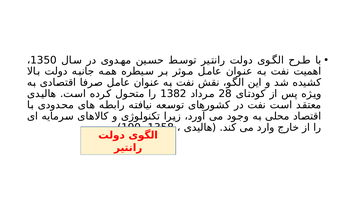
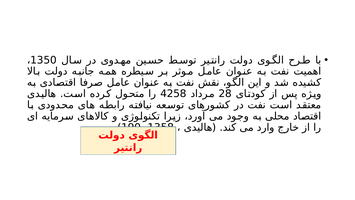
1382: 1382 -> 4258
